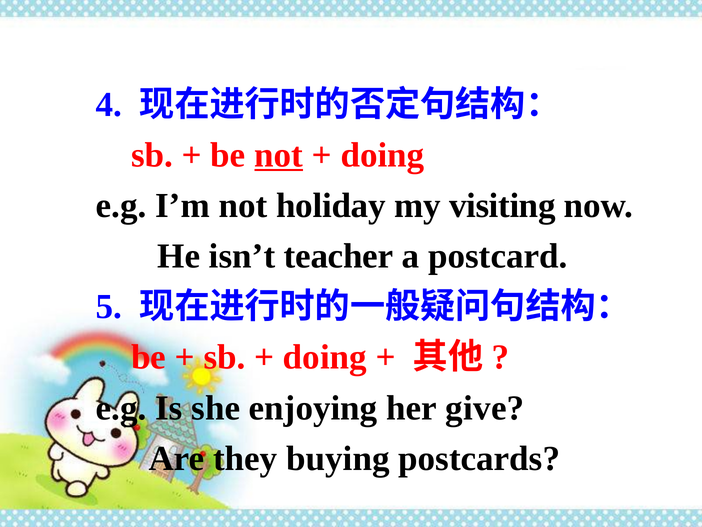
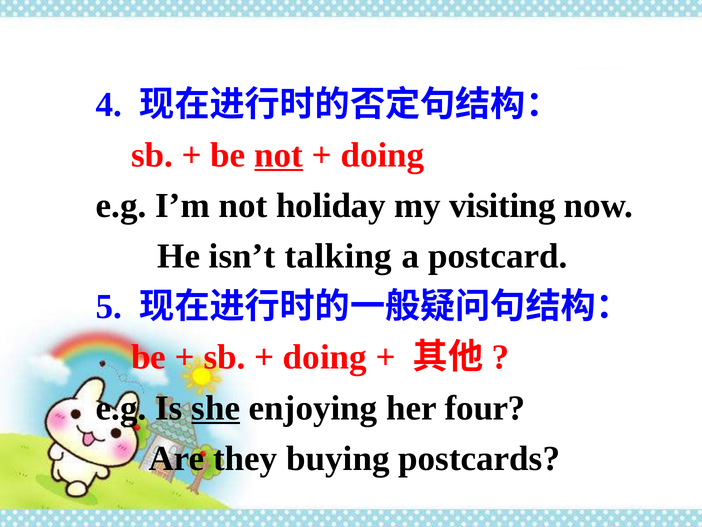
teacher: teacher -> talking
she underline: none -> present
give: give -> four
